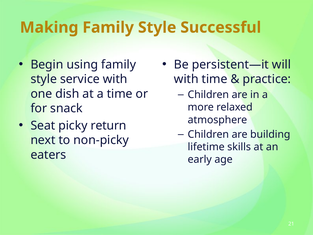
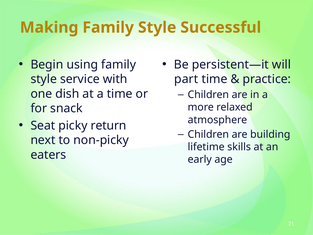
with at (186, 79): with -> part
